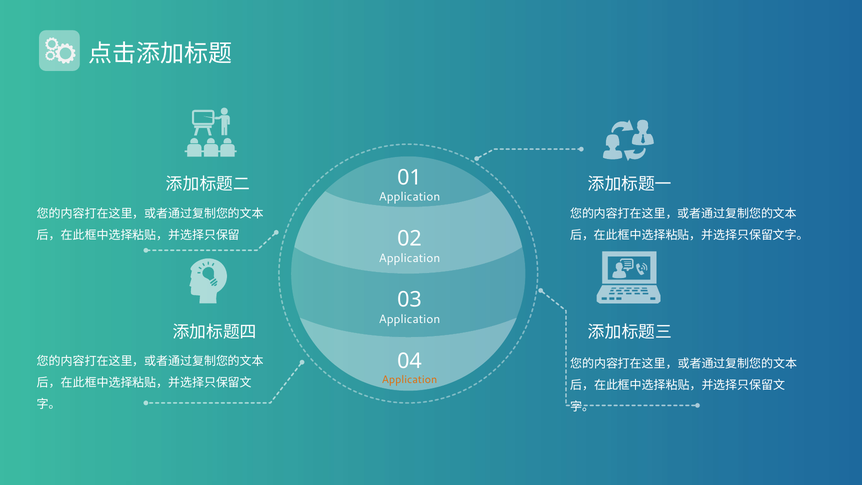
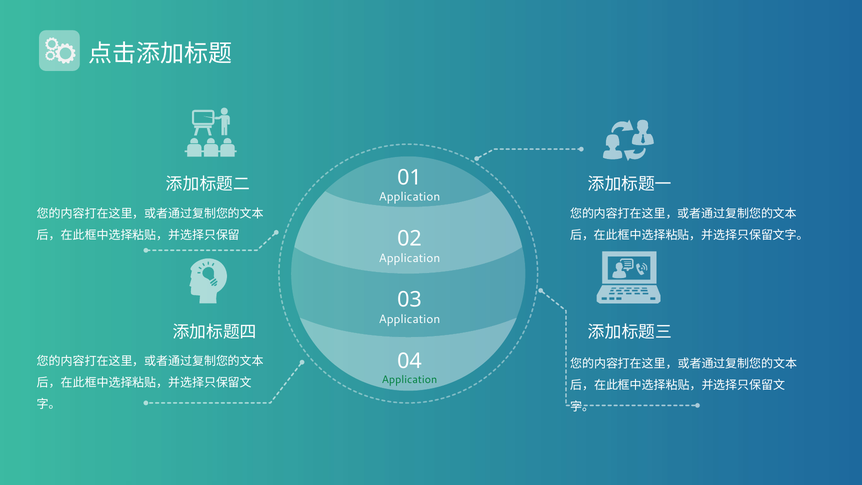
Application at (409, 380) colour: orange -> green
